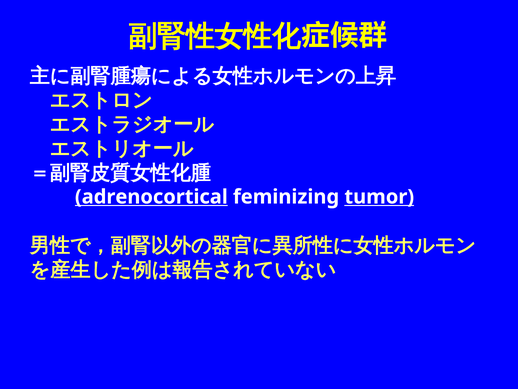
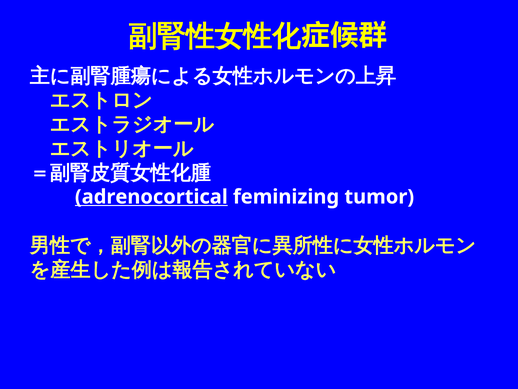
tumor underline: present -> none
